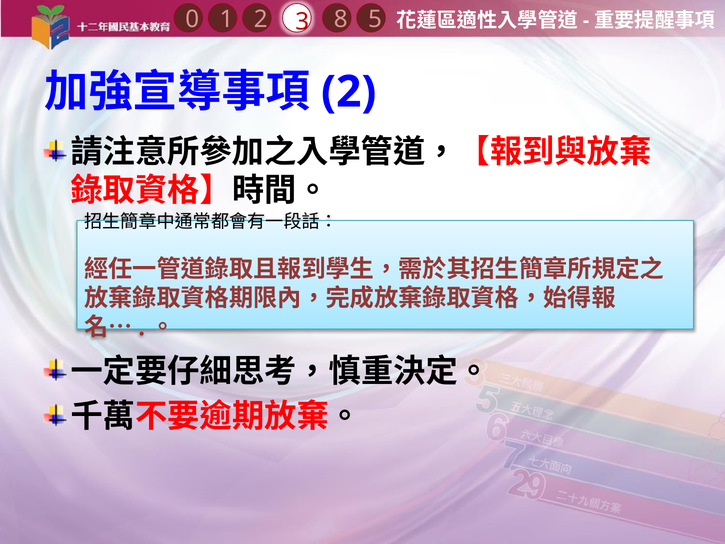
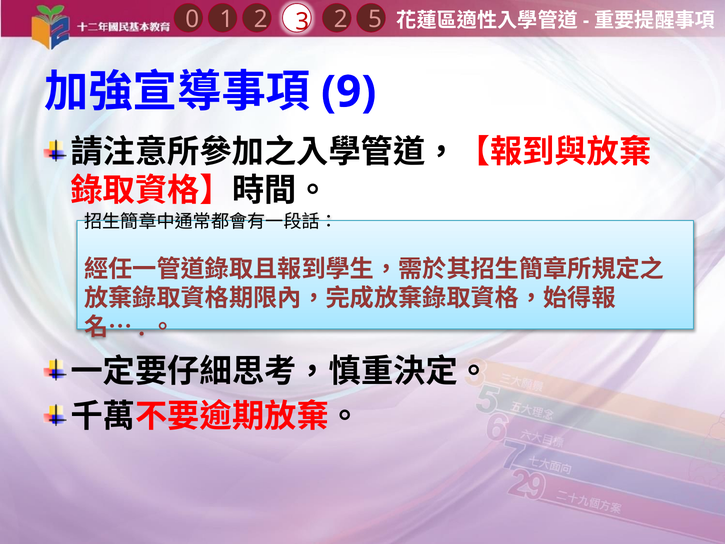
1 8: 8 -> 2
2 at (349, 92): 2 -> 9
